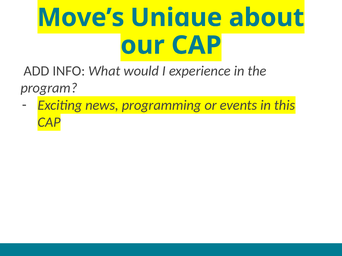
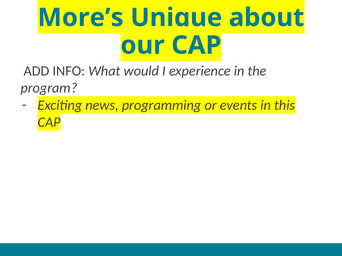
Move’s: Move’s -> More’s
